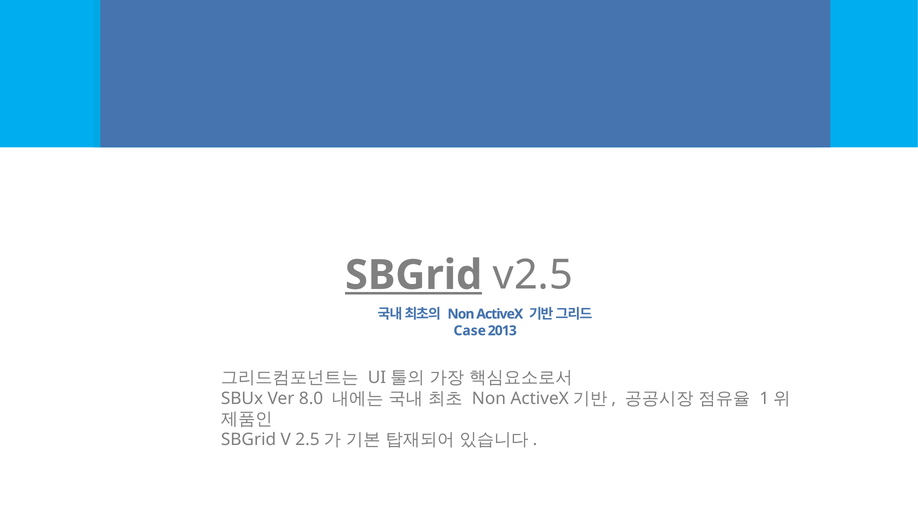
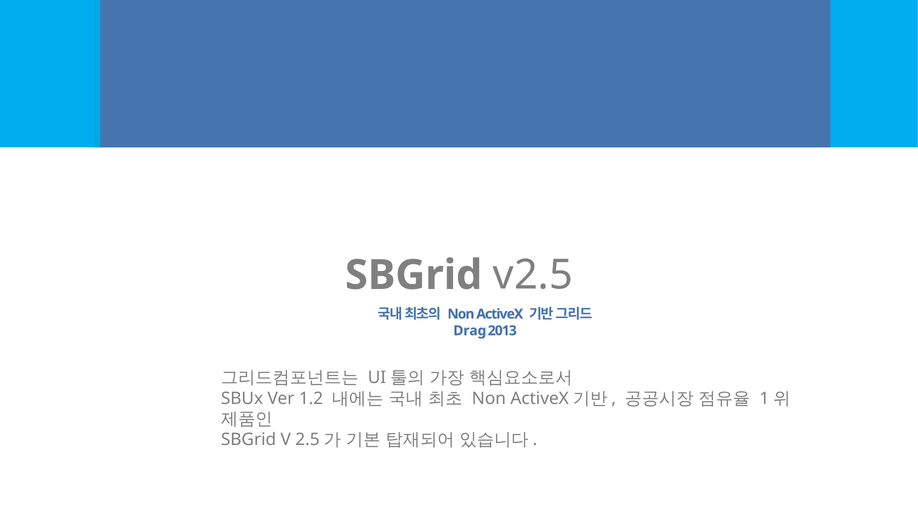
SBGrid at (414, 275) underline: present -> none
Case: Case -> Drag
8.0: 8.0 -> 1.2
